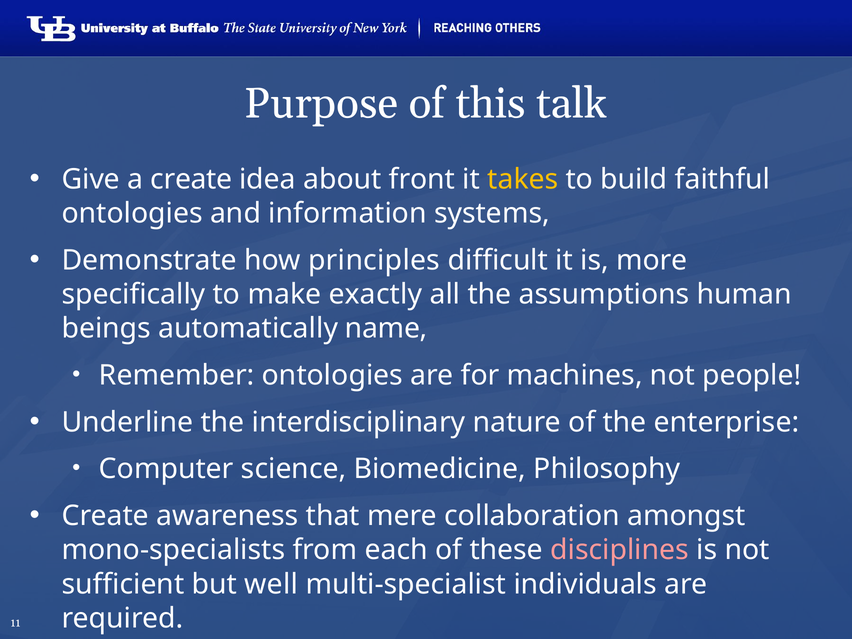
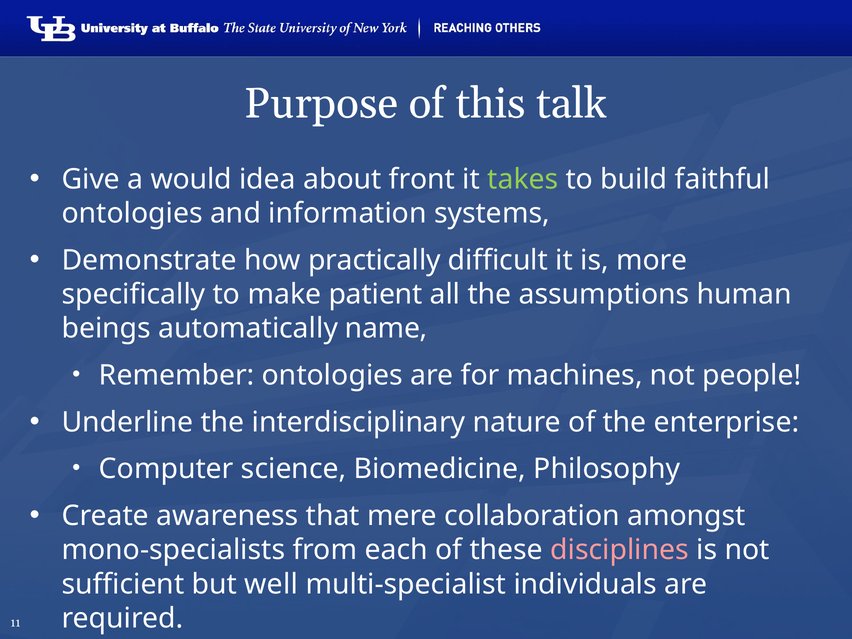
a create: create -> would
takes colour: yellow -> light green
principles: principles -> practically
exactly: exactly -> patient
